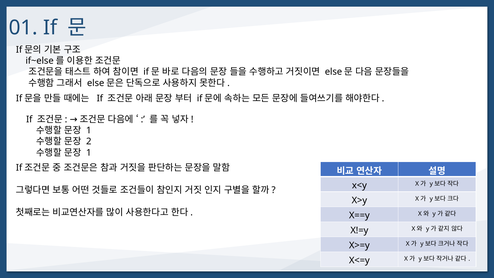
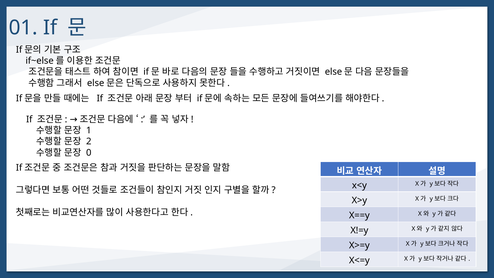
1 at (89, 153): 1 -> 0
